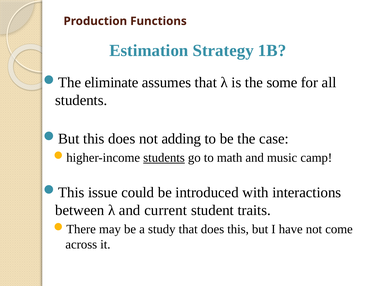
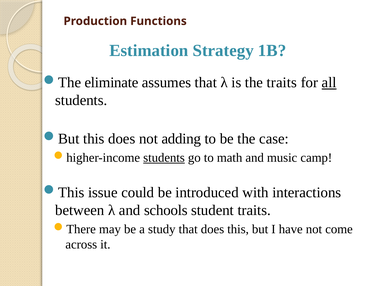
the some: some -> traits
all underline: none -> present
current: current -> schools
